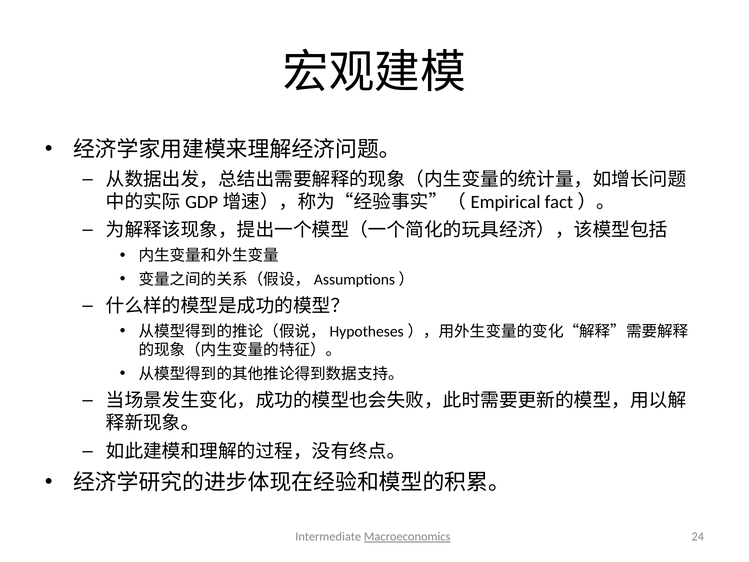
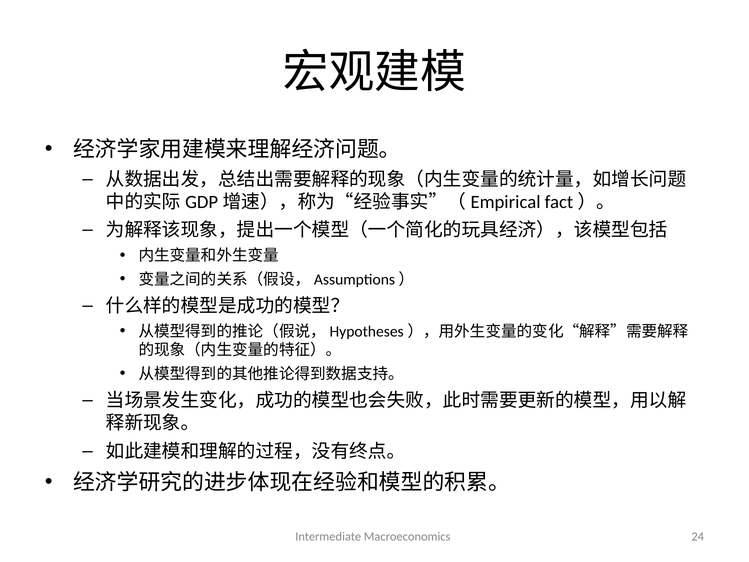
Macroeconomics underline: present -> none
